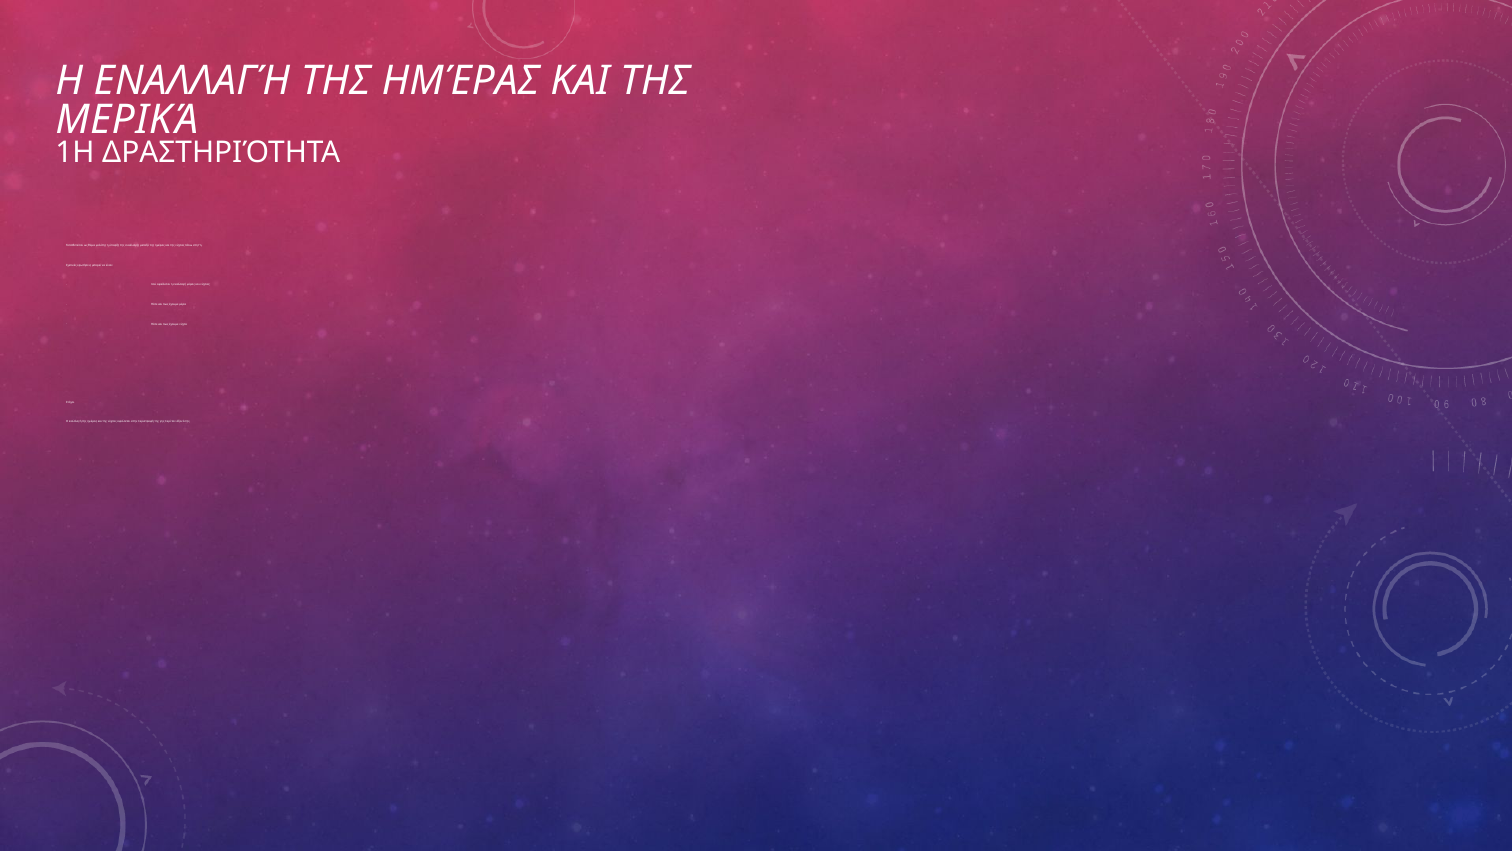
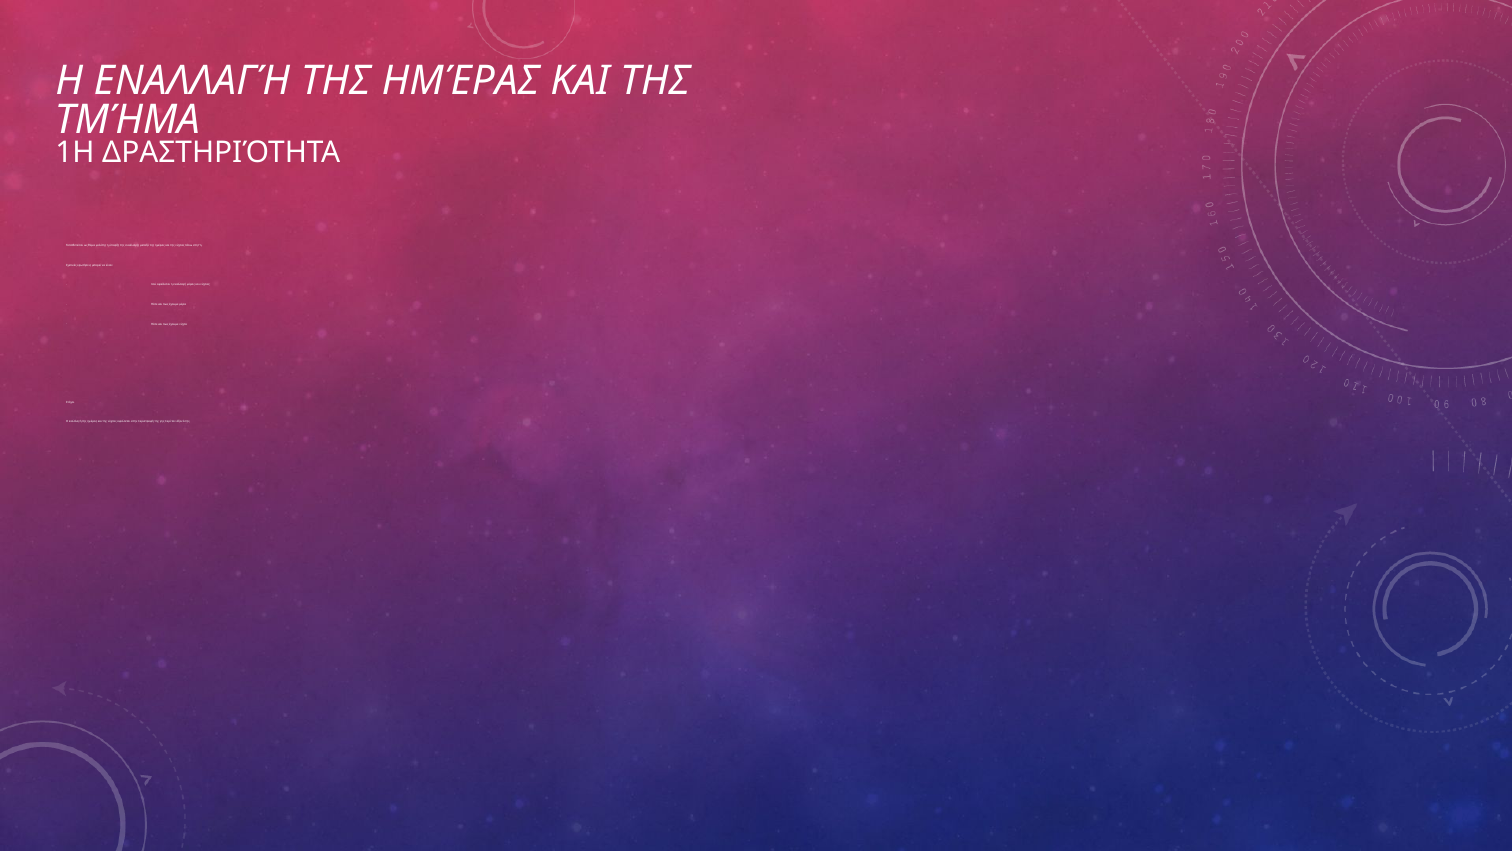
ΜΕΡΙΚΆ: ΜΕΡΙΚΆ -> ΤΜΉΜΑ
